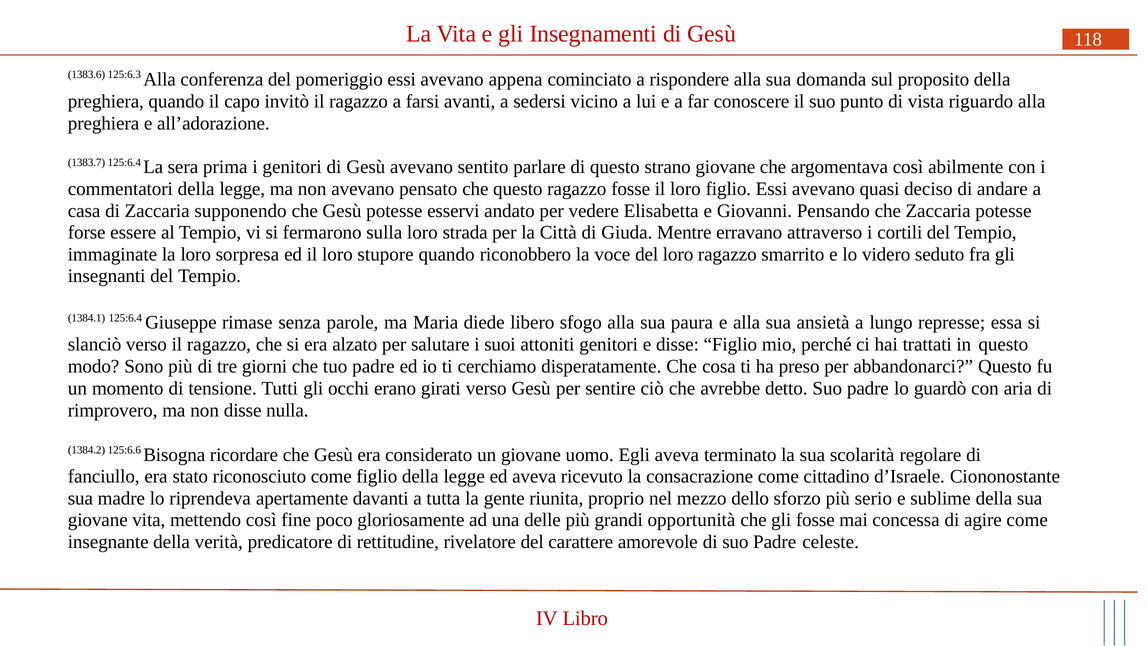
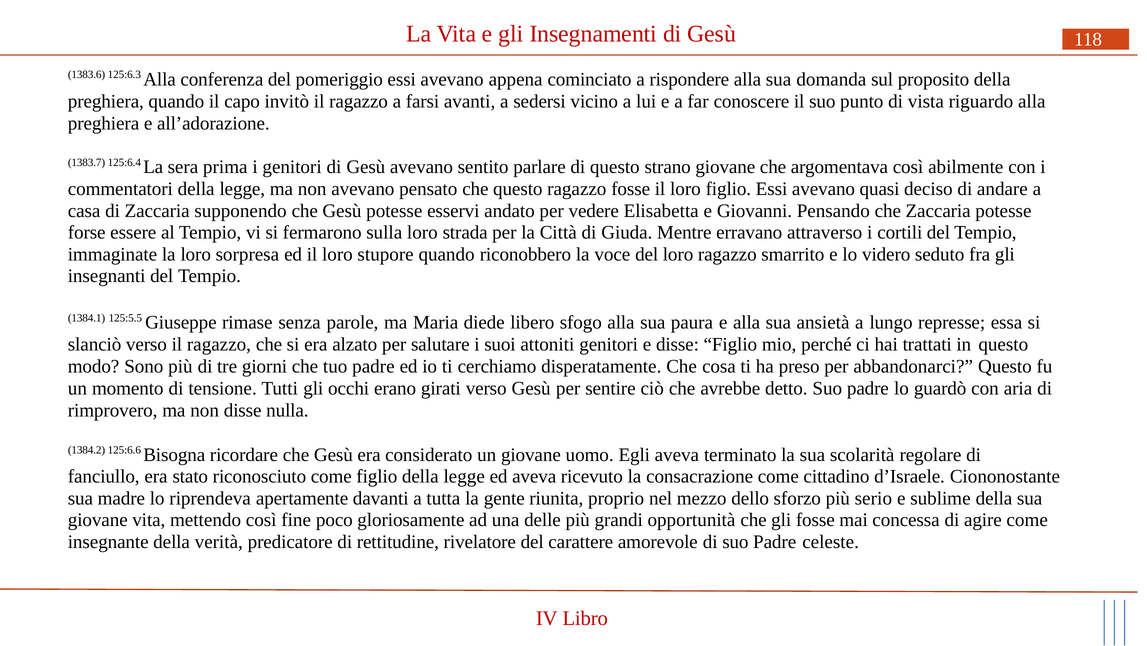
1384.1 125:6.4: 125:6.4 -> 125:5.5
